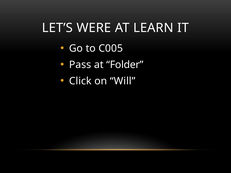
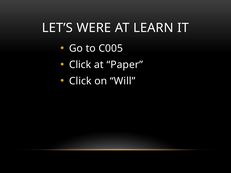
Pass at (80, 65): Pass -> Click
Folder: Folder -> Paper
